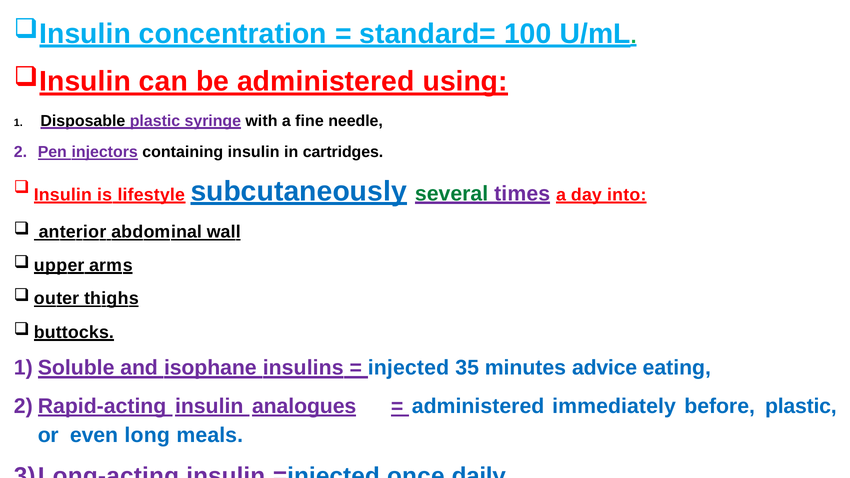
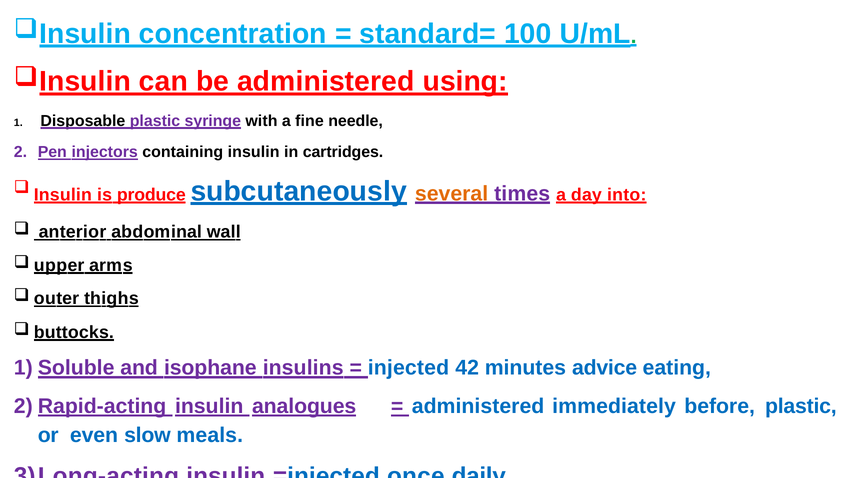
lifestyle: lifestyle -> produce
several colour: green -> orange
35: 35 -> 42
long: long -> slow
